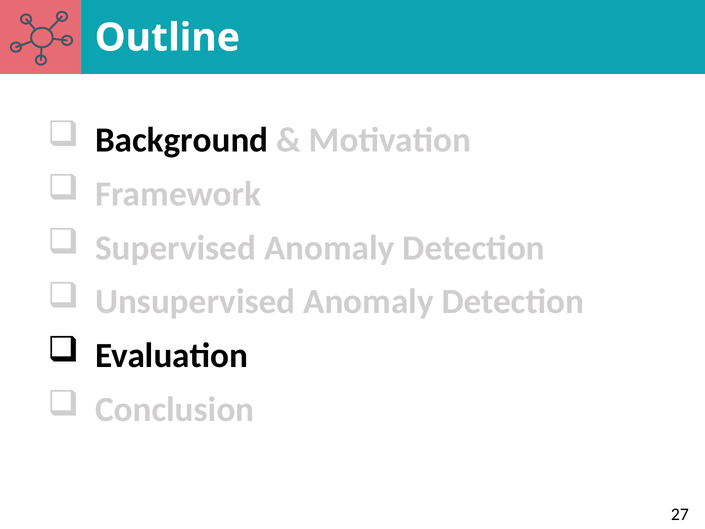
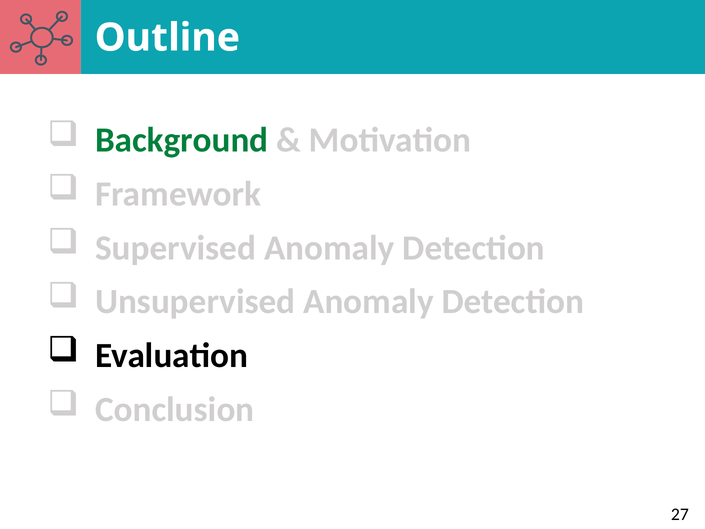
Background colour: black -> green
